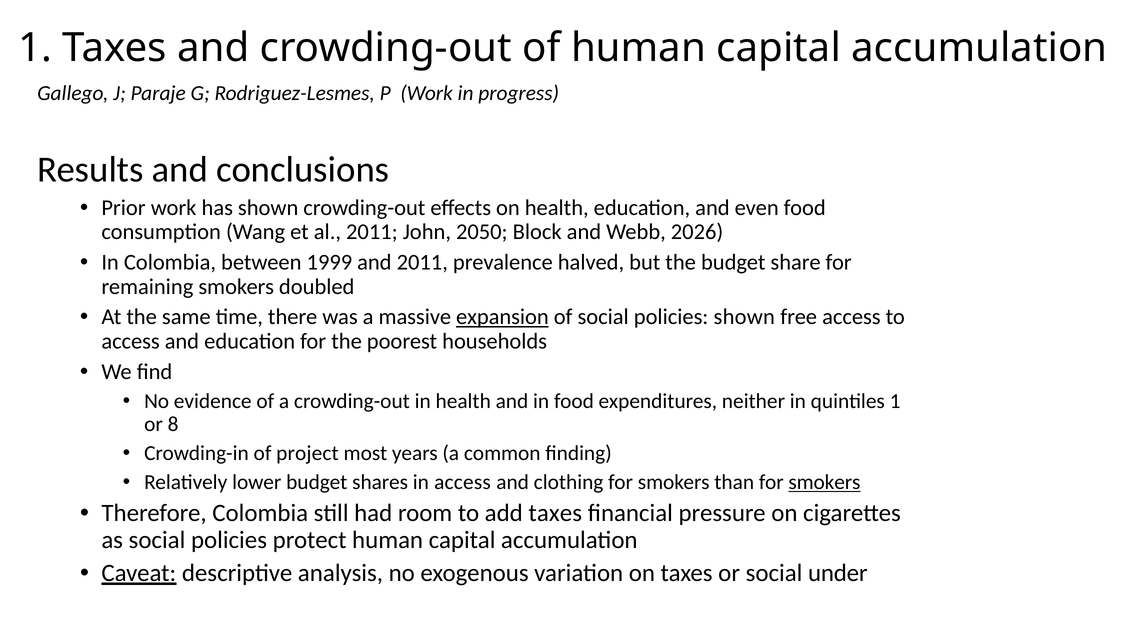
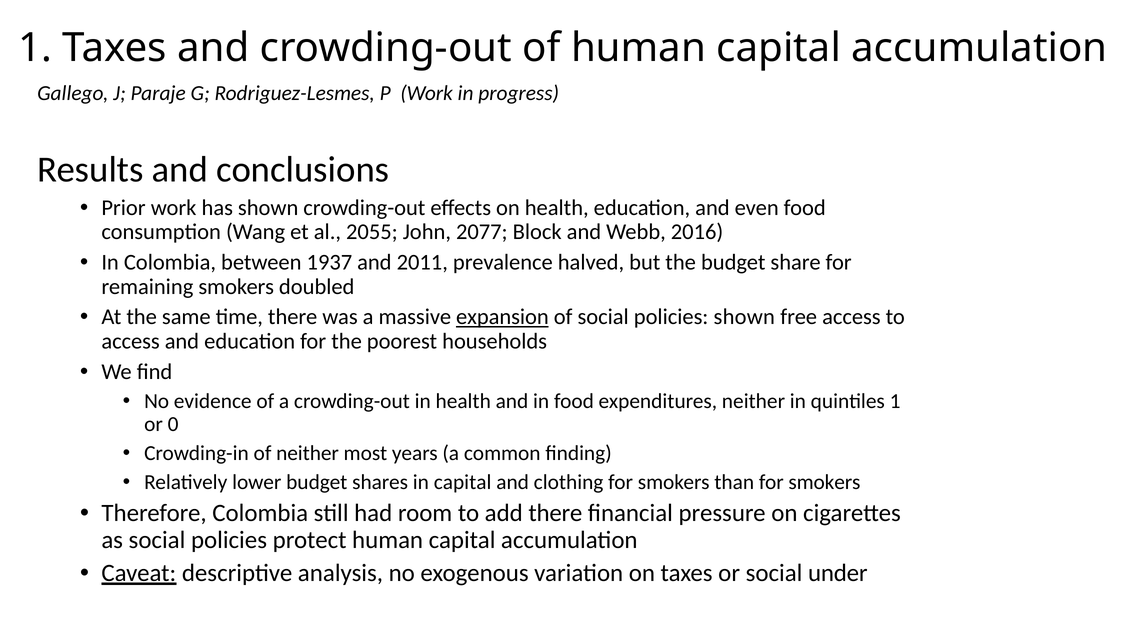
al 2011: 2011 -> 2055
2050: 2050 -> 2077
2026: 2026 -> 2016
1999: 1999 -> 1937
8: 8 -> 0
of project: project -> neither
in access: access -> capital
smokers at (824, 482) underline: present -> none
add taxes: taxes -> there
